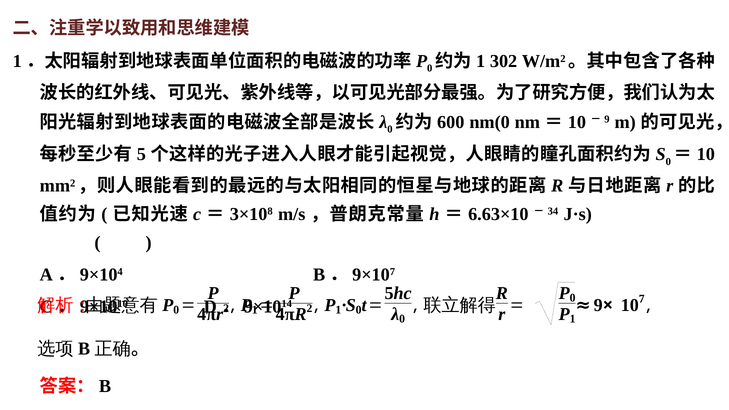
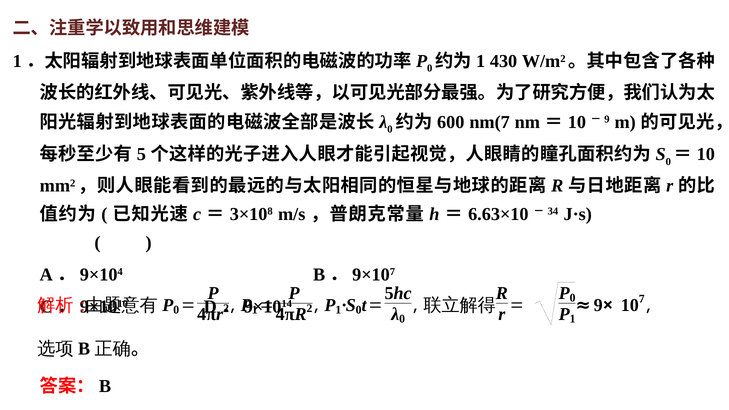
302: 302 -> 430
nm(0: nm(0 -> nm(7
